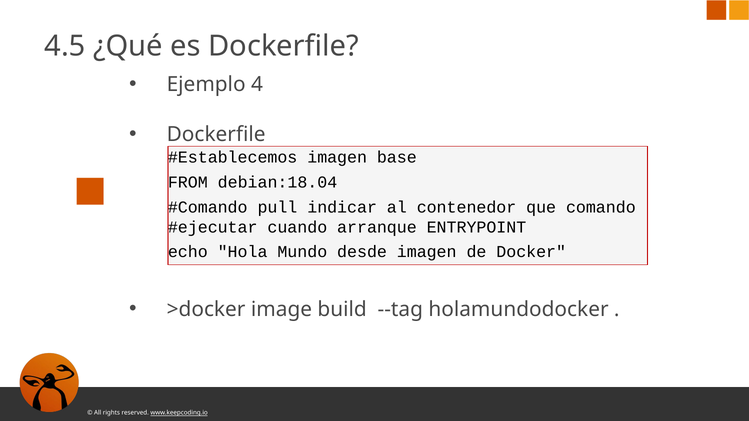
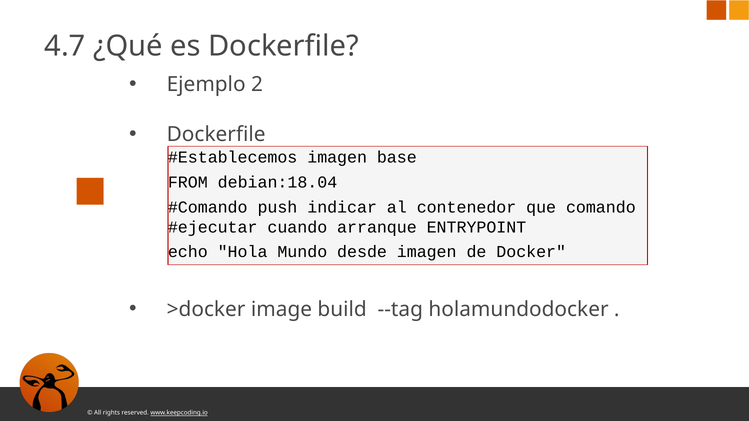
4.5: 4.5 -> 4.7
4: 4 -> 2
pull: pull -> push
